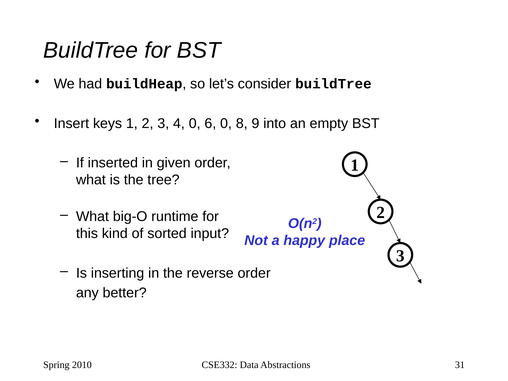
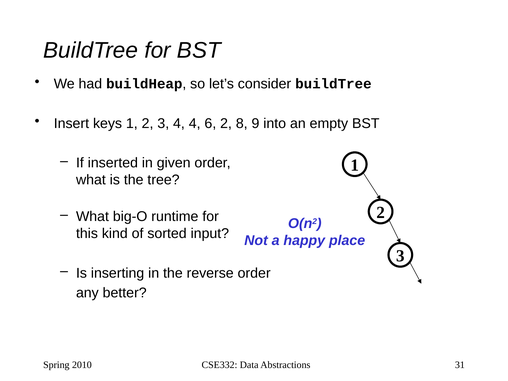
4 0: 0 -> 4
6 0: 0 -> 2
